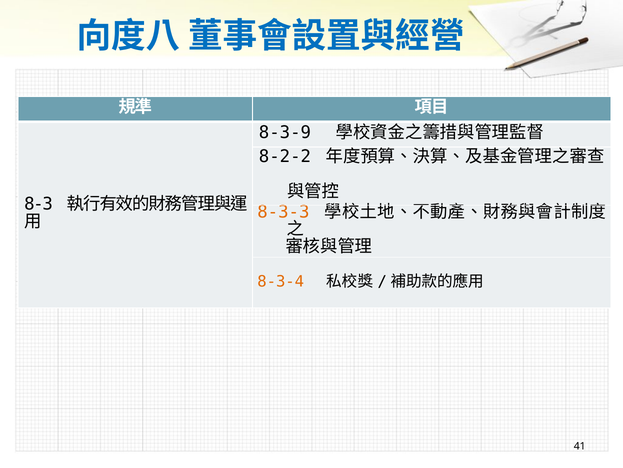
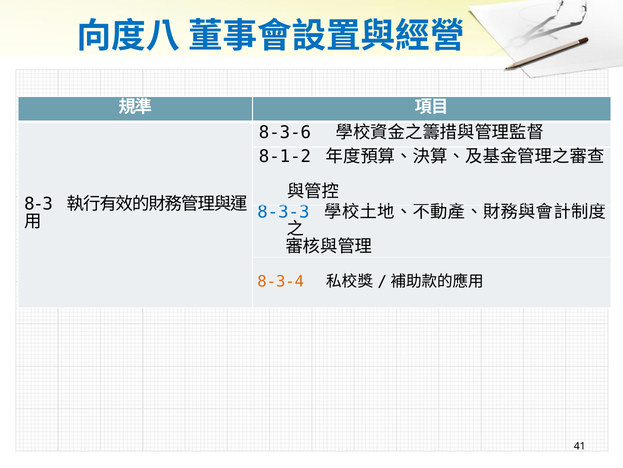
8-3-9: 8-3-9 -> 8-3-6
8-2-2: 8-2-2 -> 8-1-2
8-3-3 colour: orange -> blue
